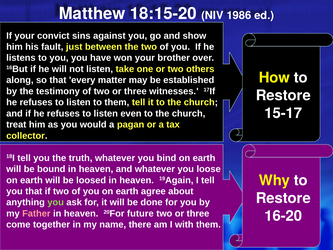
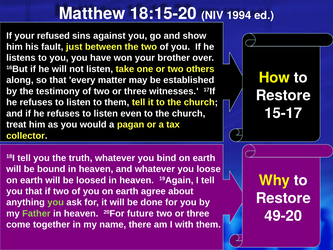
1986: 1986 -> 1994
convict: convict -> refused
Father colour: pink -> light green
16-20: 16-20 -> 49-20
